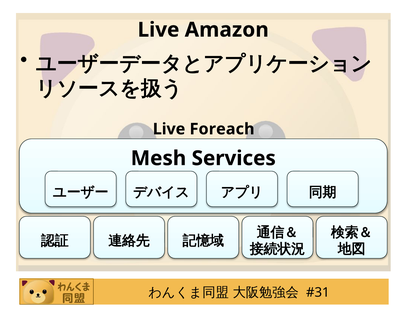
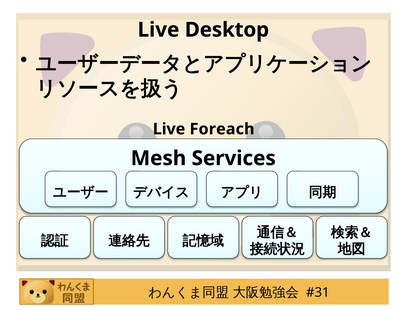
Amazon: Amazon -> Desktop
